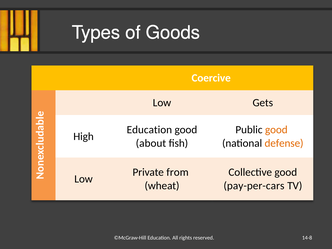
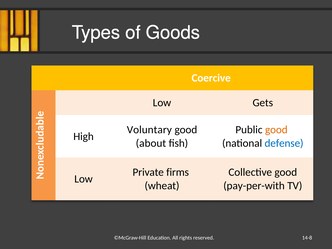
Education at (149, 130): Education -> Voluntary
defense colour: orange -> blue
from: from -> firms
pay-per-cars: pay-per-cars -> pay-per-with
